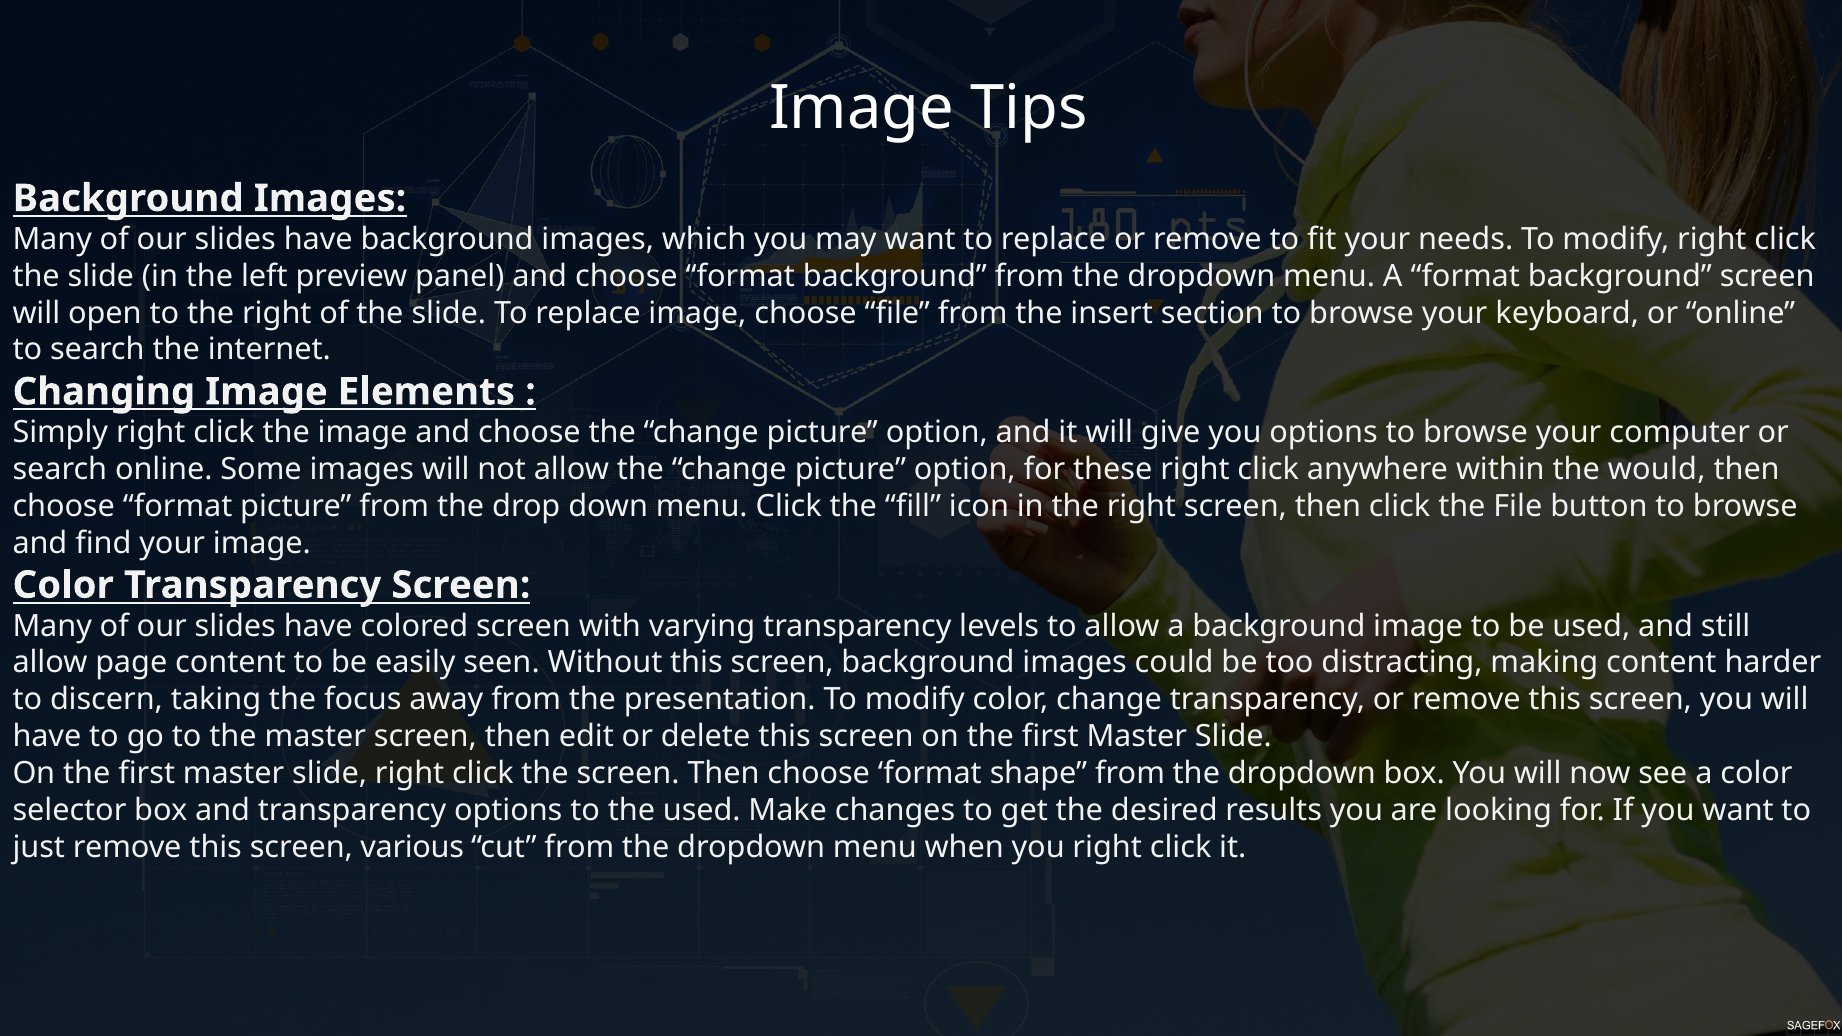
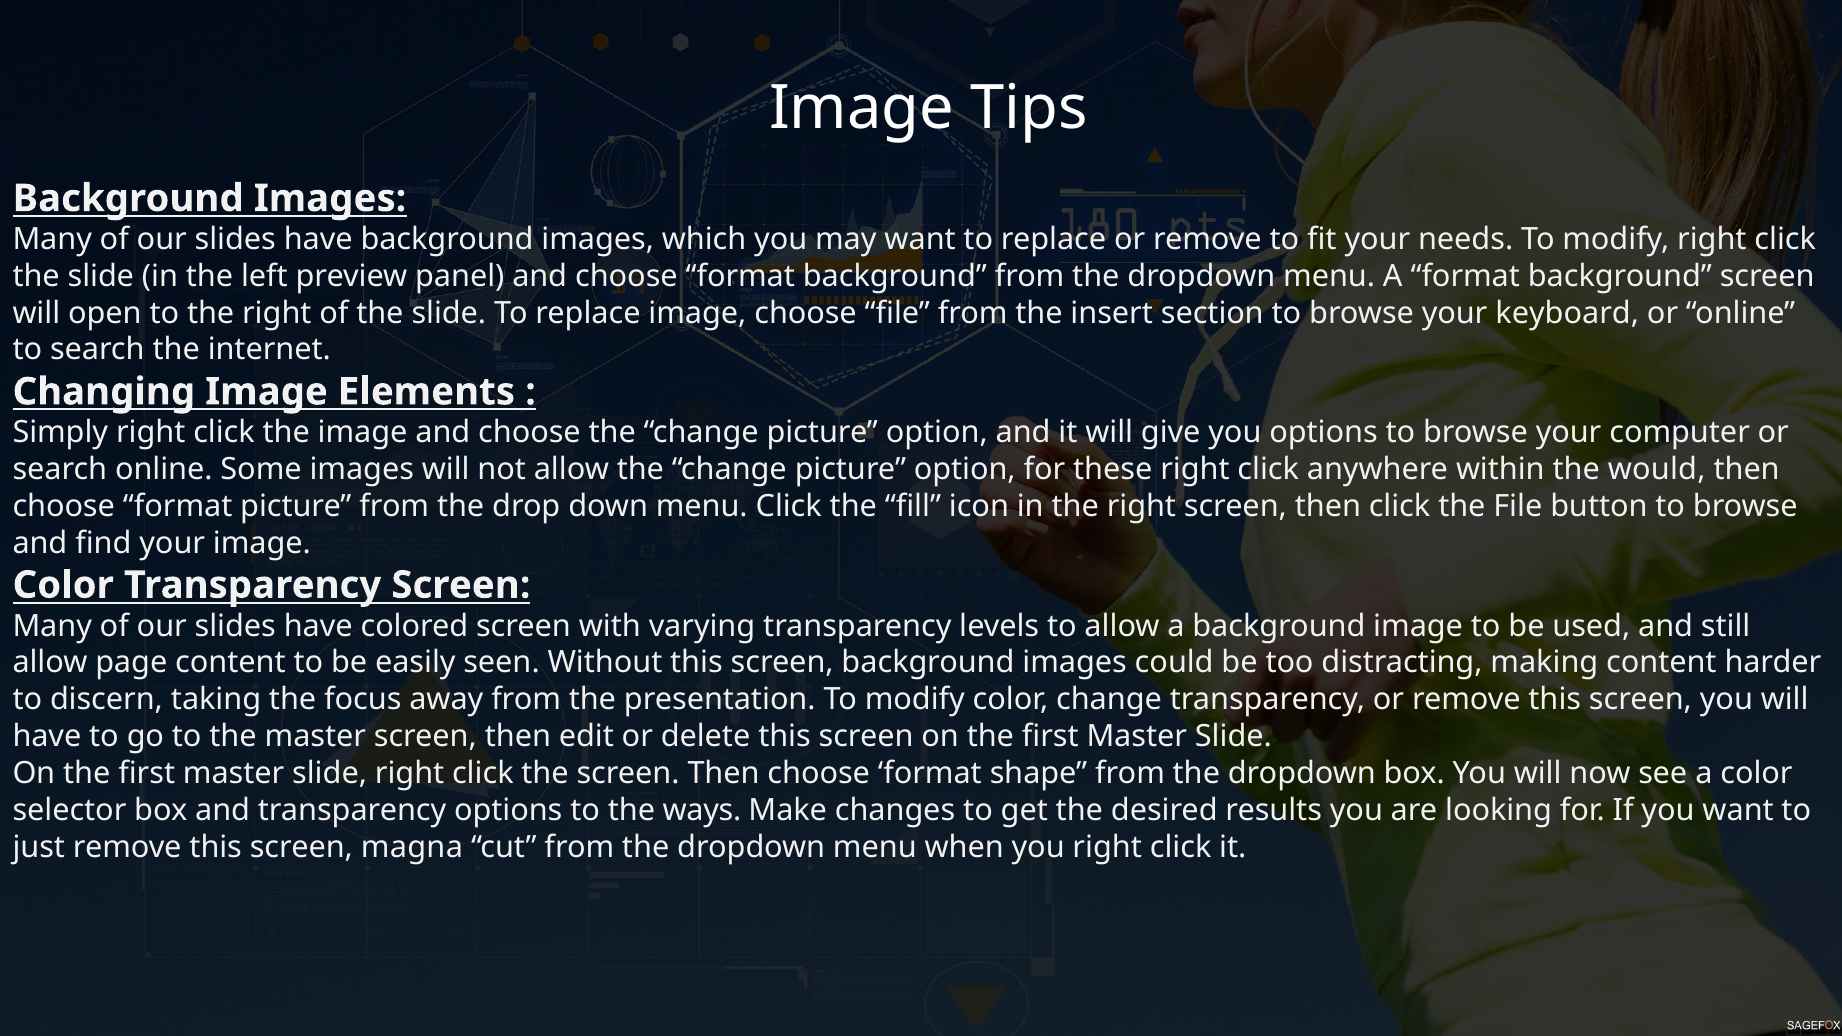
the used: used -> ways
various: various -> magna
